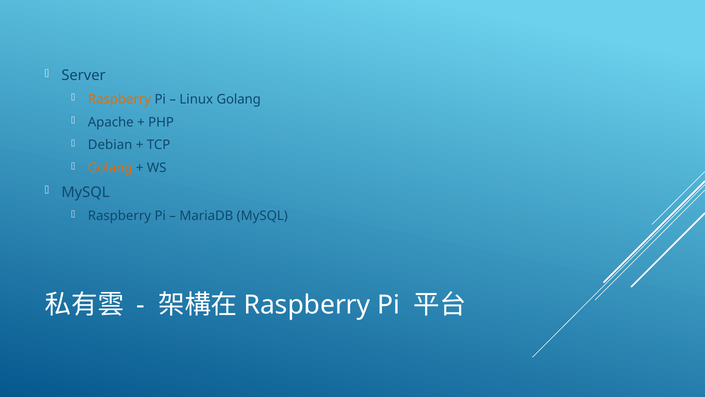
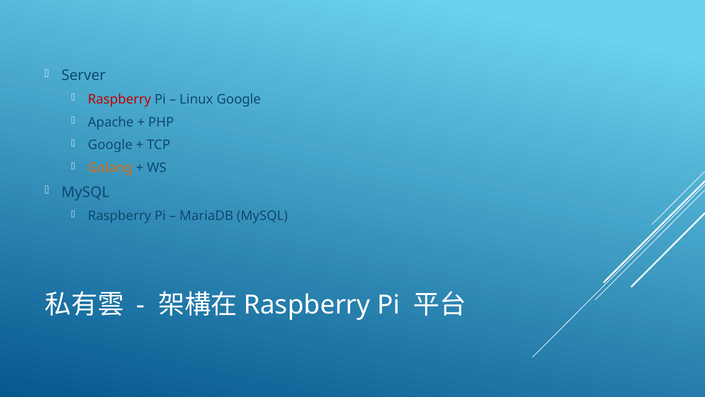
Raspberry at (119, 99) colour: orange -> red
Linux Golang: Golang -> Google
Debian at (110, 145): Debian -> Google
